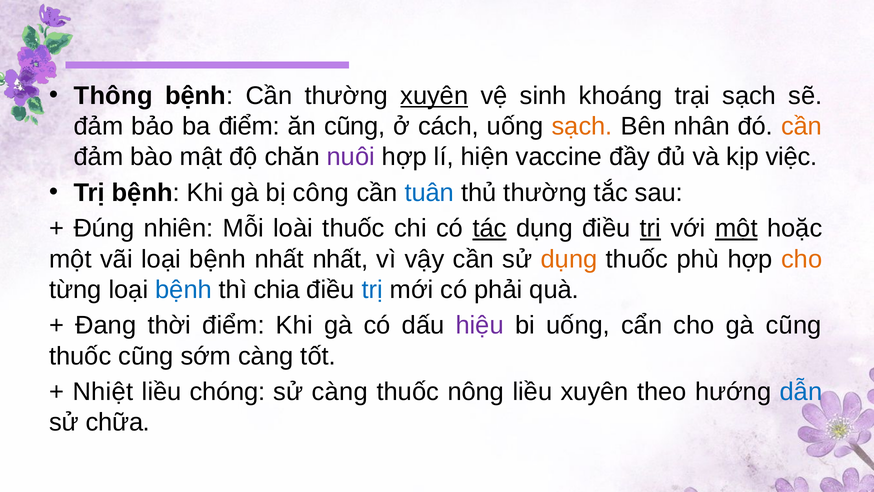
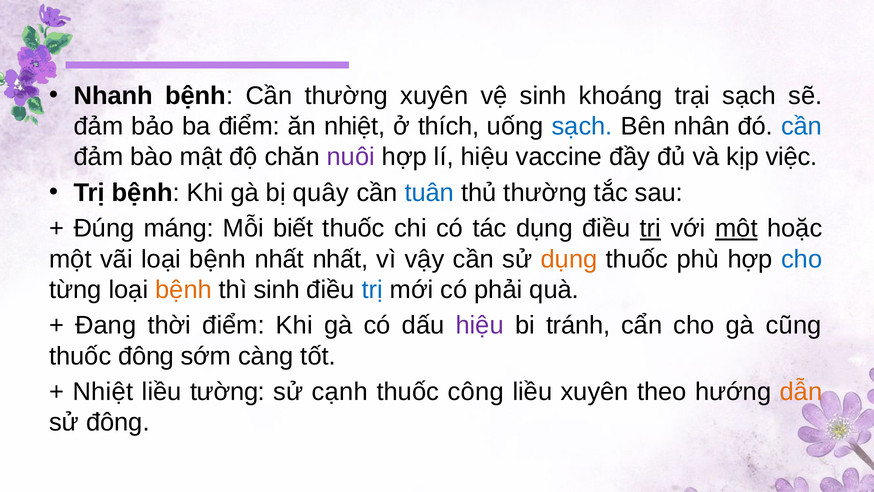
Thông: Thông -> Nhanh
xuyên at (434, 96) underline: present -> none
ăn cũng: cũng -> nhiệt
cách: cách -> thích
sạch at (582, 126) colour: orange -> blue
cần at (802, 126) colour: orange -> blue
lí hiện: hiện -> hiệu
công: công -> quây
nhiên: nhiên -> máng
loài: loài -> biết
tác underline: present -> none
cho at (802, 259) colour: orange -> blue
bệnh at (184, 290) colour: blue -> orange
thì chia: chia -> sinh
bi uống: uống -> tránh
thuốc cũng: cũng -> đông
chóng: chóng -> tường
sử càng: càng -> cạnh
nông: nông -> công
dẫn colour: blue -> orange
sử chữa: chữa -> đông
